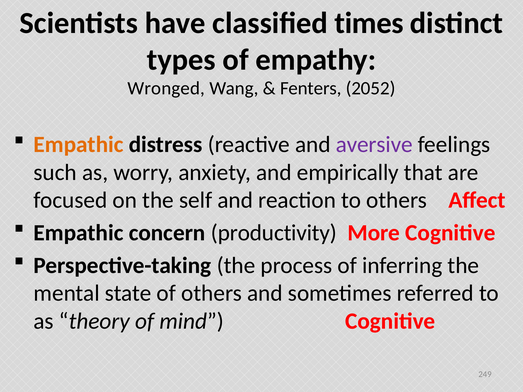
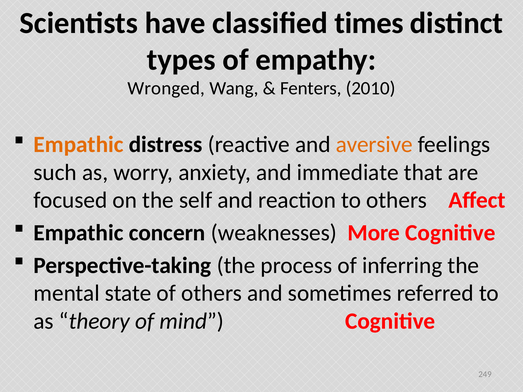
2052: 2052 -> 2010
aversive colour: purple -> orange
empirically: empirically -> immediate
productivity: productivity -> weaknesses
